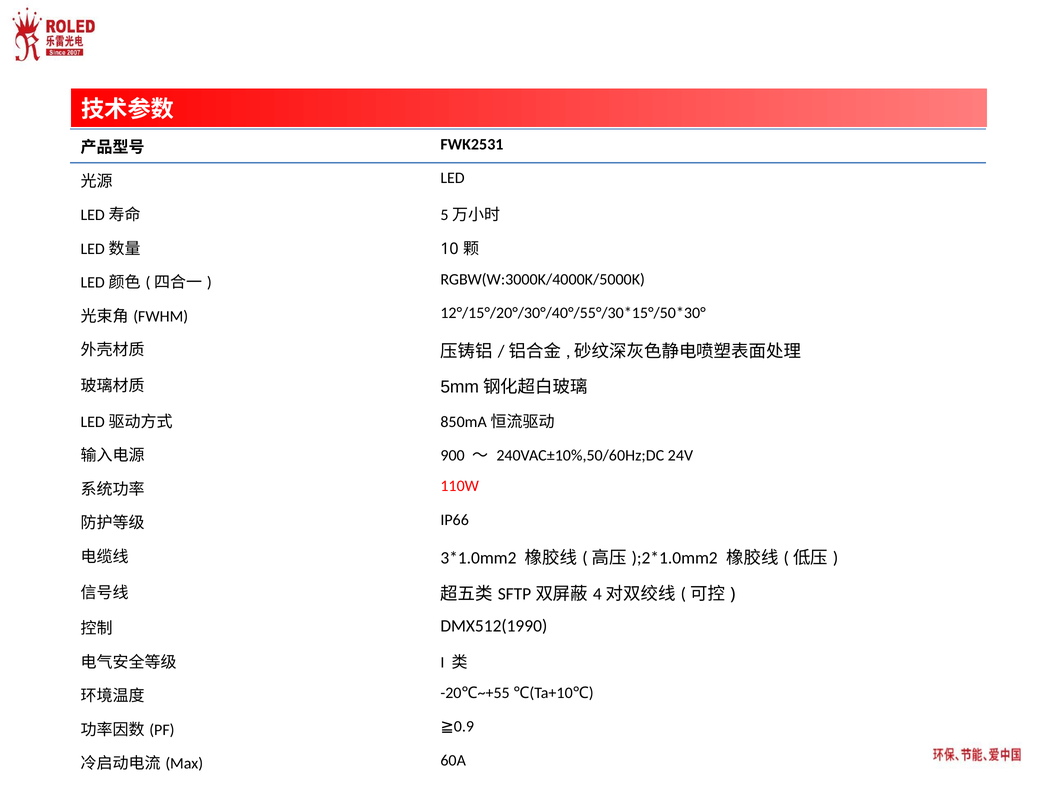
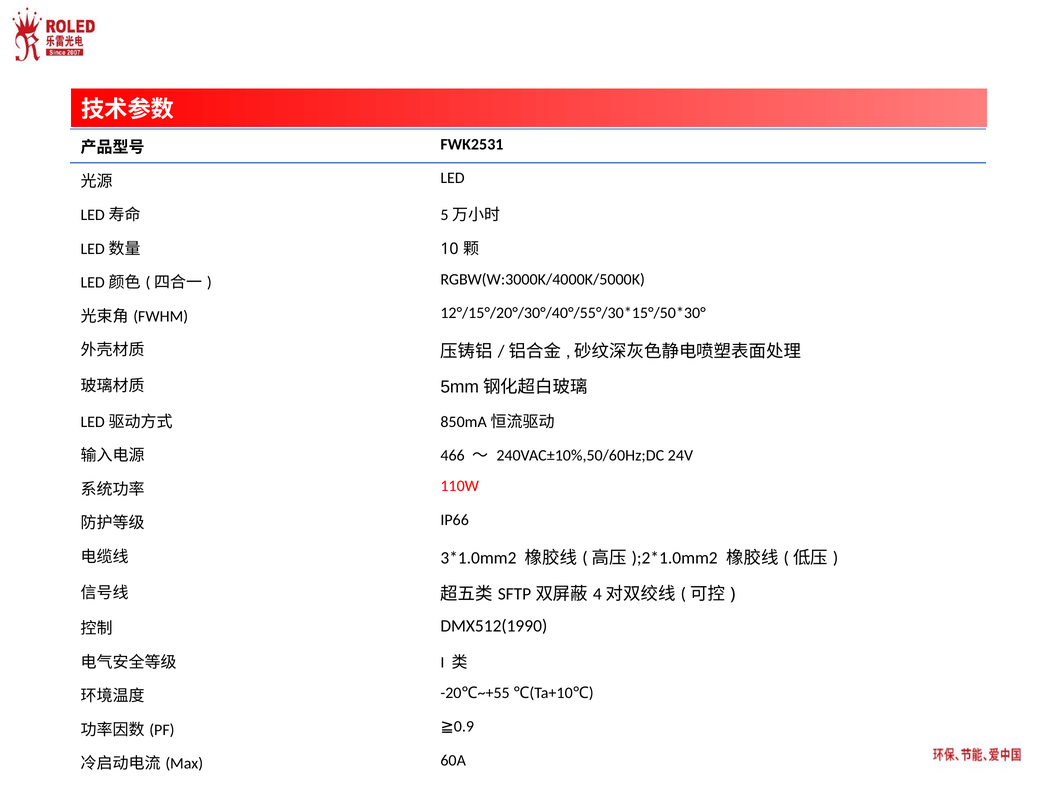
900: 900 -> 466
